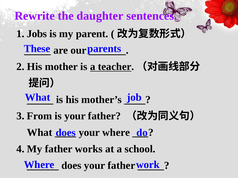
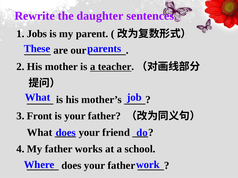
From: From -> Front
your where: where -> friend
